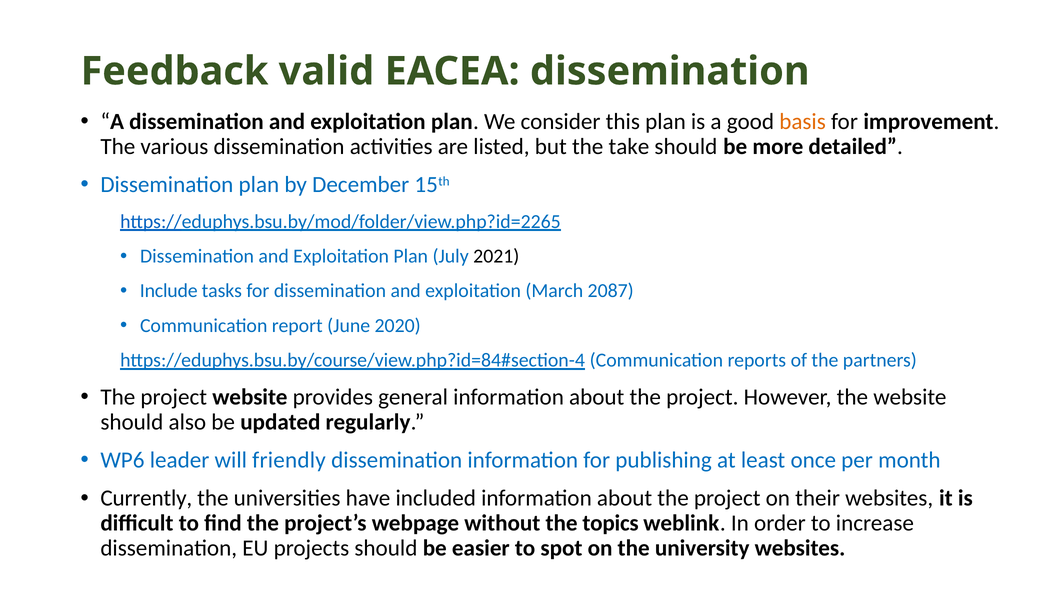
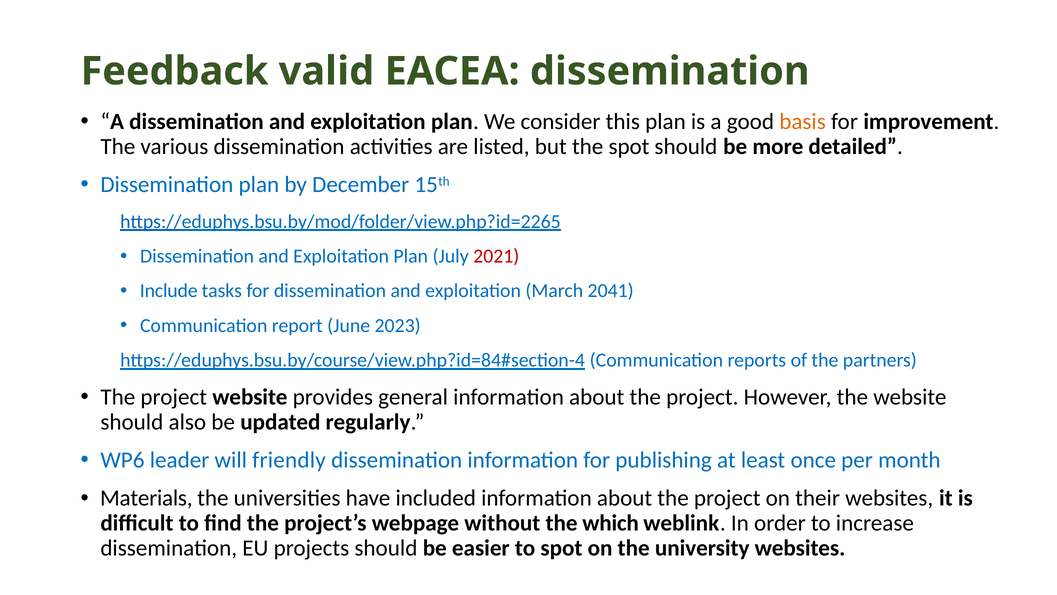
the take: take -> spot
2021 colour: black -> red
2087: 2087 -> 2041
2020: 2020 -> 2023
Currently: Currently -> Materials
topics: topics -> which
